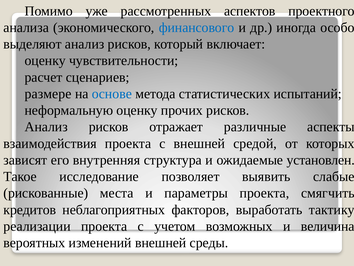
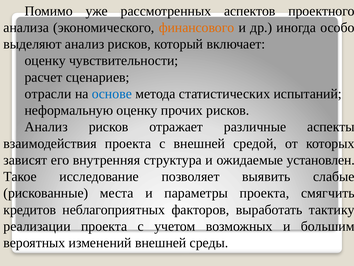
финансового colour: blue -> orange
размере: размере -> отрасли
величина: величина -> большим
